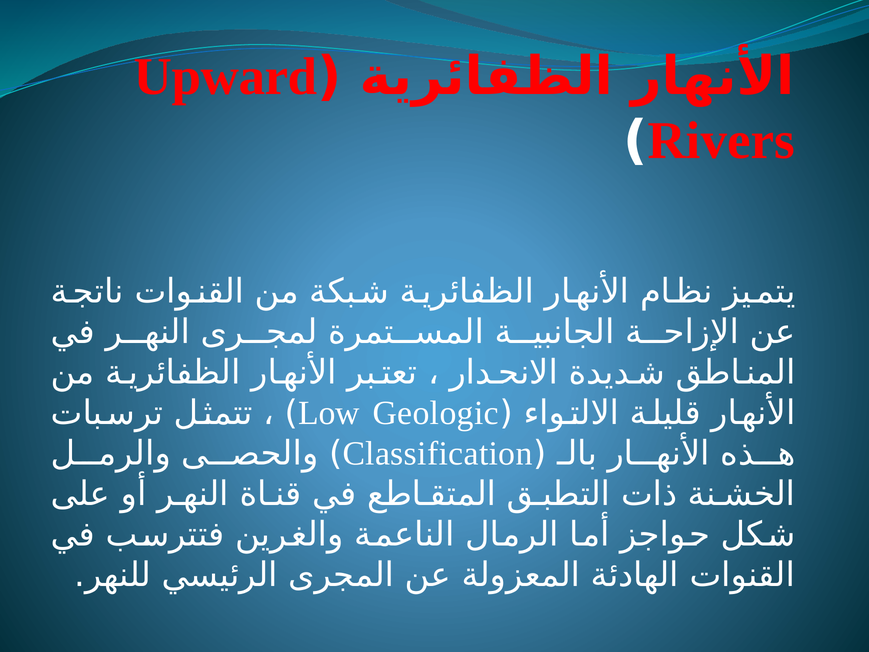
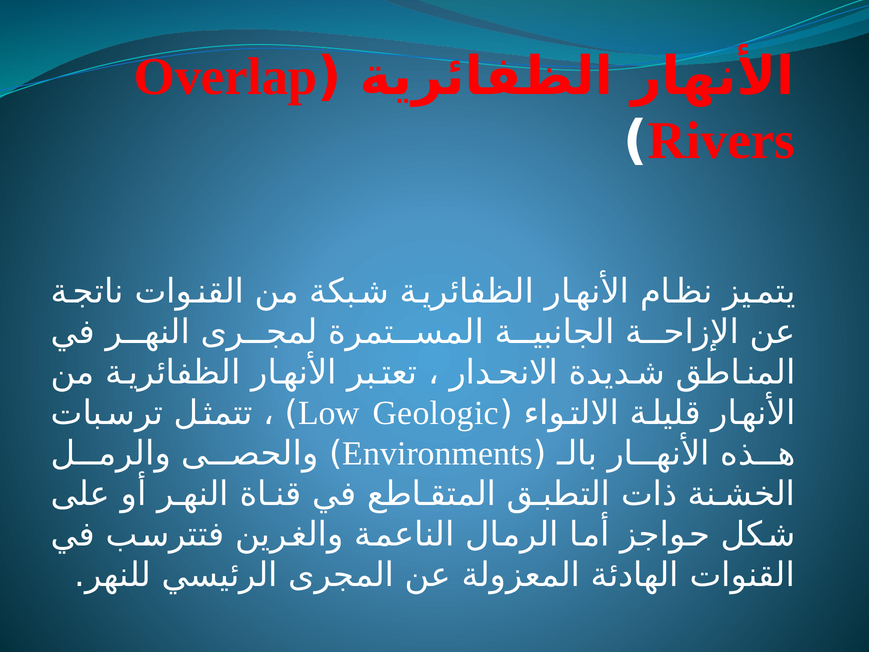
Upward: Upward -> Overlap
Classification: Classification -> Environments
